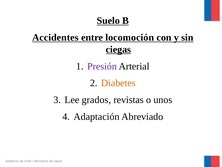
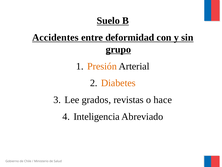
locomoción: locomoción -> deformidad
ciegas: ciegas -> grupo
Presión colour: purple -> orange
unos: unos -> hace
Adaptación: Adaptación -> Inteligencia
